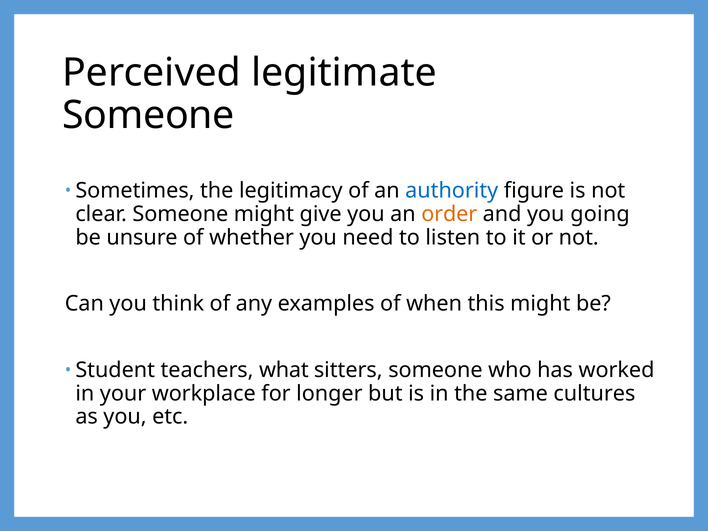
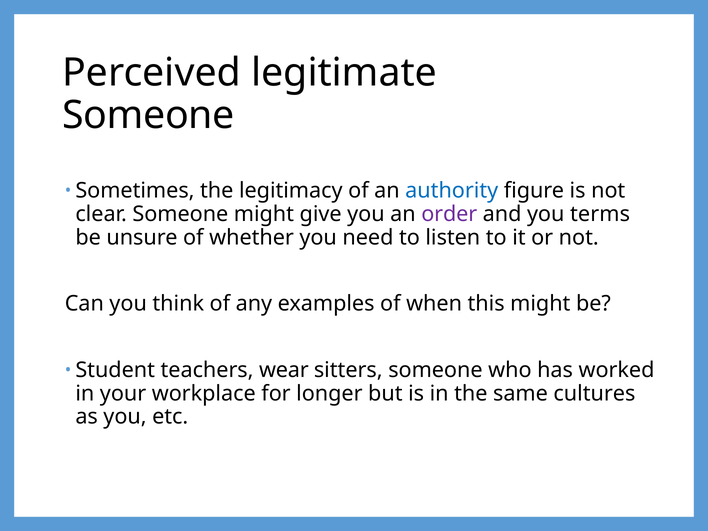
order colour: orange -> purple
going: going -> terms
what: what -> wear
